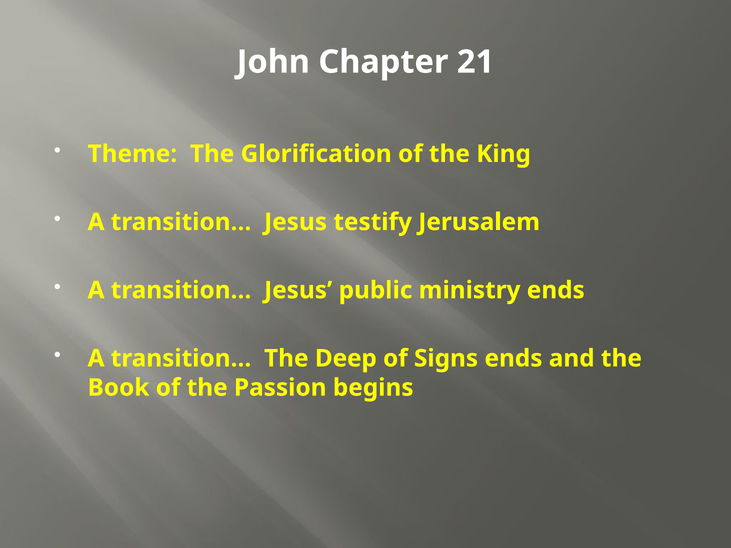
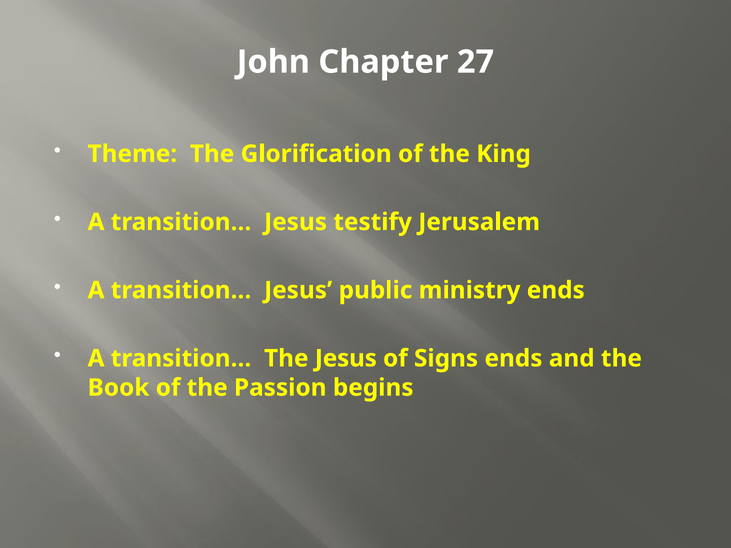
21: 21 -> 27
The Deep: Deep -> Jesus
